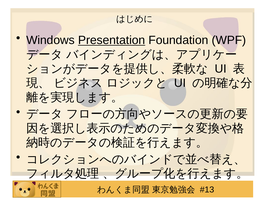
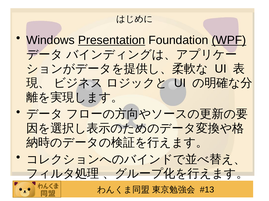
WPF underline: none -> present
